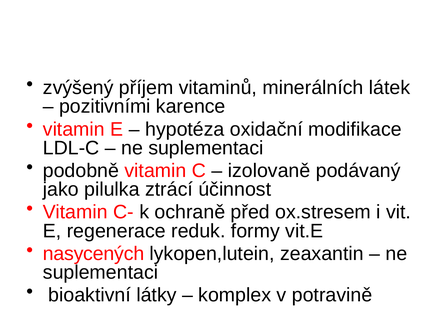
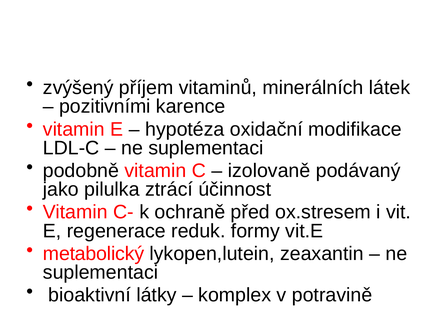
nasycených: nasycených -> metabolický
